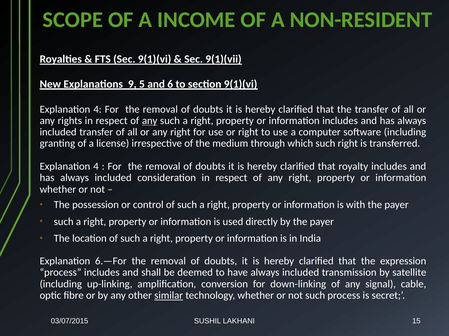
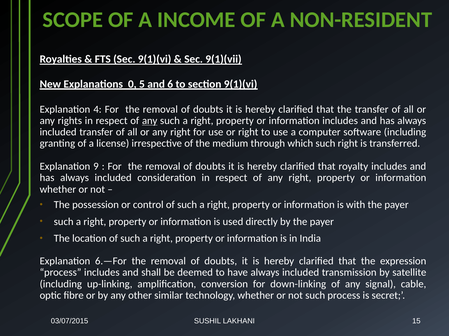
9: 9 -> 0
4 at (96, 167): 4 -> 9
similar underline: present -> none
